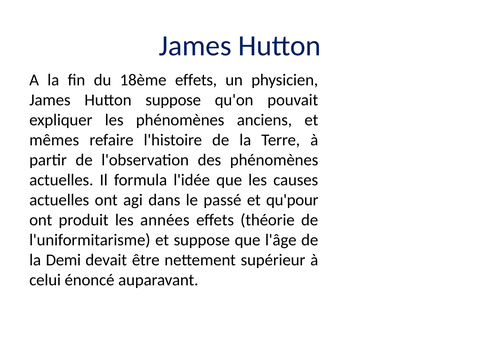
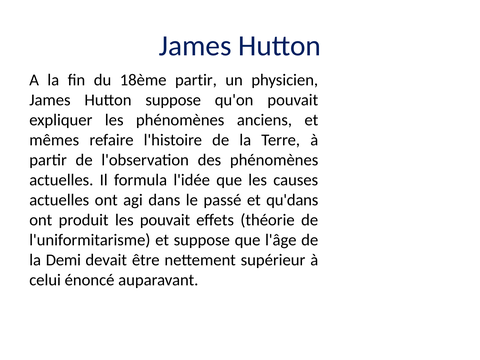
18ème effets: effets -> partir
qu'pour: qu'pour -> qu'dans
les années: années -> pouvait
